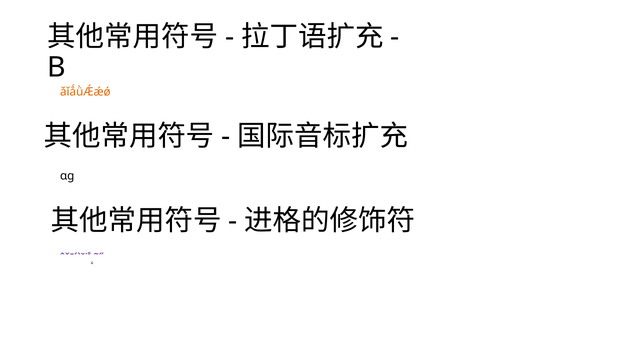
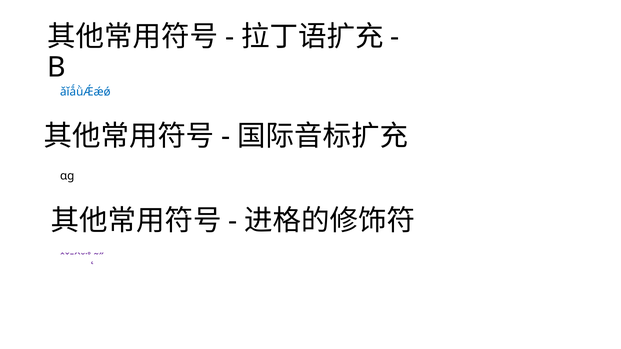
ǎǐǻǜǼǽǿ colour: orange -> blue
